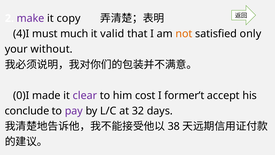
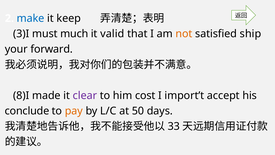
make colour: purple -> blue
copy: copy -> keep
4)I: 4)I -> 3)I
only: only -> ship
without: without -> forward
0)I: 0)I -> 8)I
former’t: former’t -> import’t
pay colour: purple -> orange
32: 32 -> 50
38: 38 -> 33
